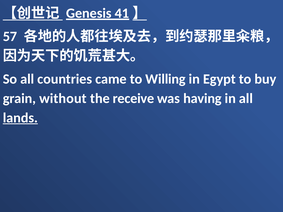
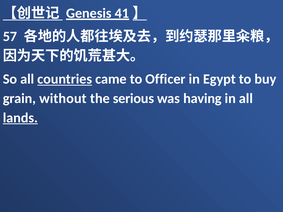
countries underline: none -> present
Willing: Willing -> Officer
receive: receive -> serious
